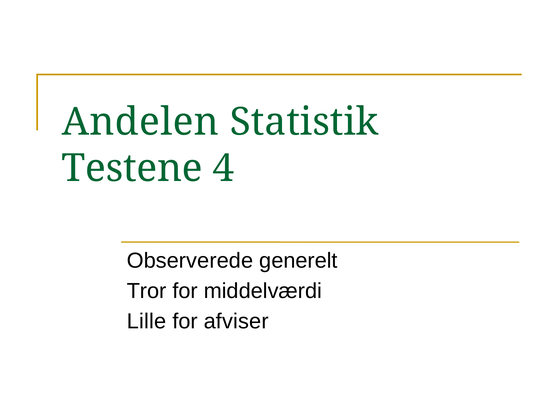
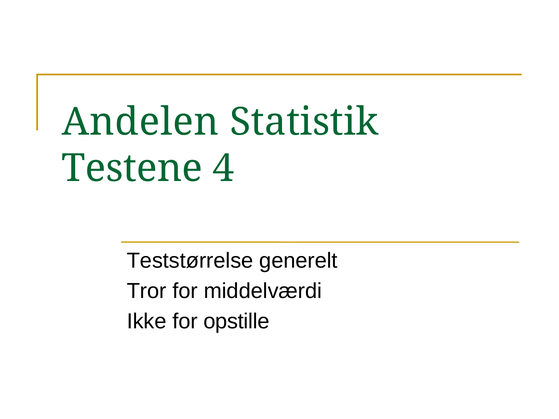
Observerede: Observerede -> Teststørrelse
Lille: Lille -> Ikke
afviser: afviser -> opstille
